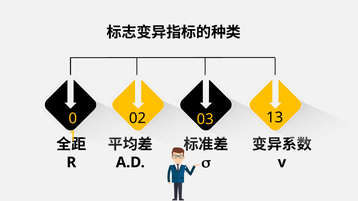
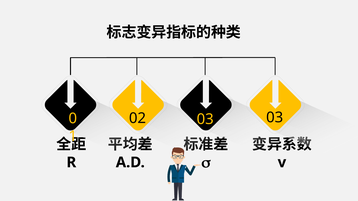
03 13: 13 -> 03
